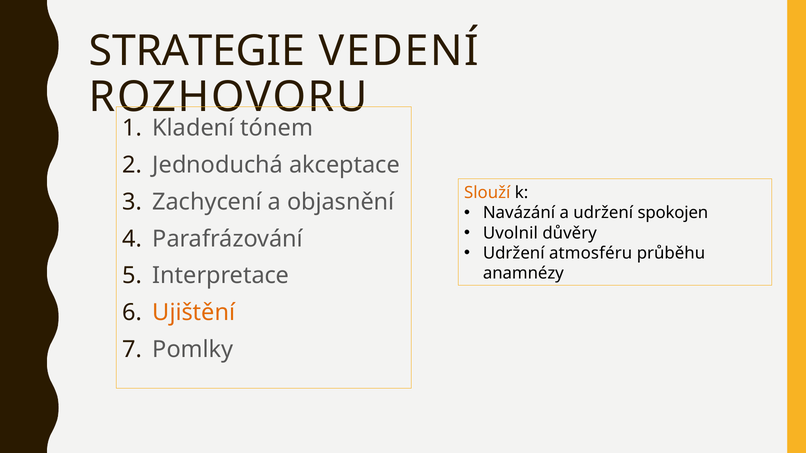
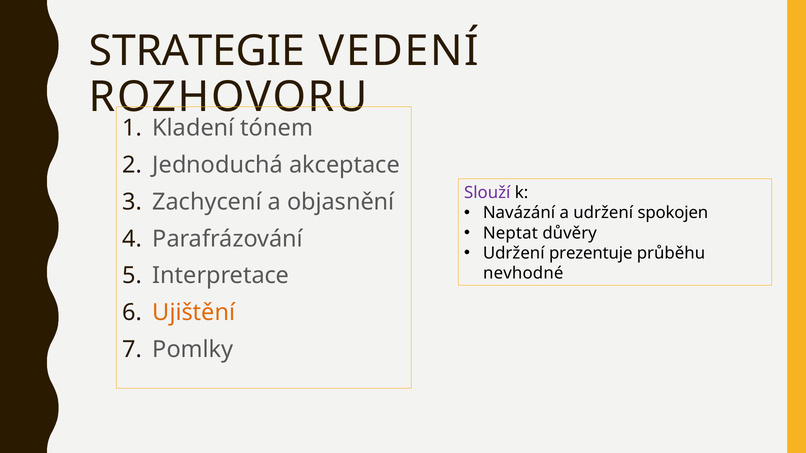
Slouží colour: orange -> purple
Uvolnil: Uvolnil -> Neptat
atmosféru: atmosféru -> prezentuje
anamnézy: anamnézy -> nevhodné
